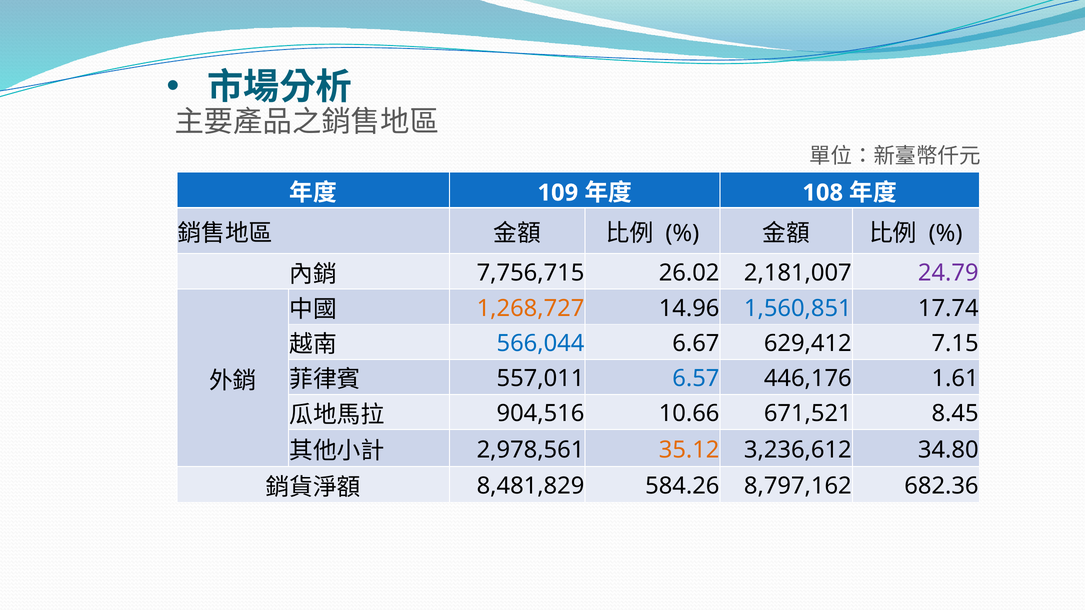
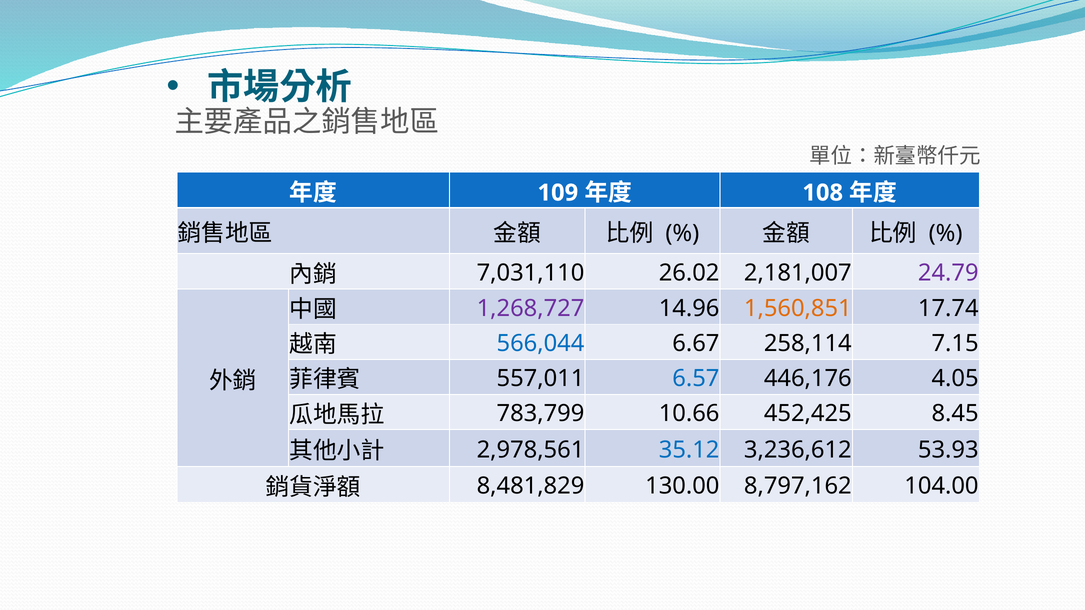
7,756,715: 7,756,715 -> 7,031,110
1,268,727 colour: orange -> purple
1,560,851 colour: blue -> orange
629,412: 629,412 -> 258,114
1.61: 1.61 -> 4.05
904,516: 904,516 -> 783,799
671,521: 671,521 -> 452,425
35.12 colour: orange -> blue
34.80: 34.80 -> 53.93
584.26: 584.26 -> 130.00
682.36: 682.36 -> 104.00
